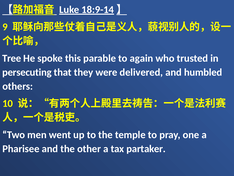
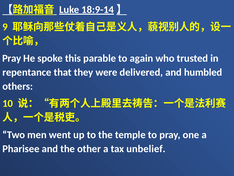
Tree at (12, 58): Tree -> Pray
persecuting: persecuting -> repentance
partaker: partaker -> unbelief
